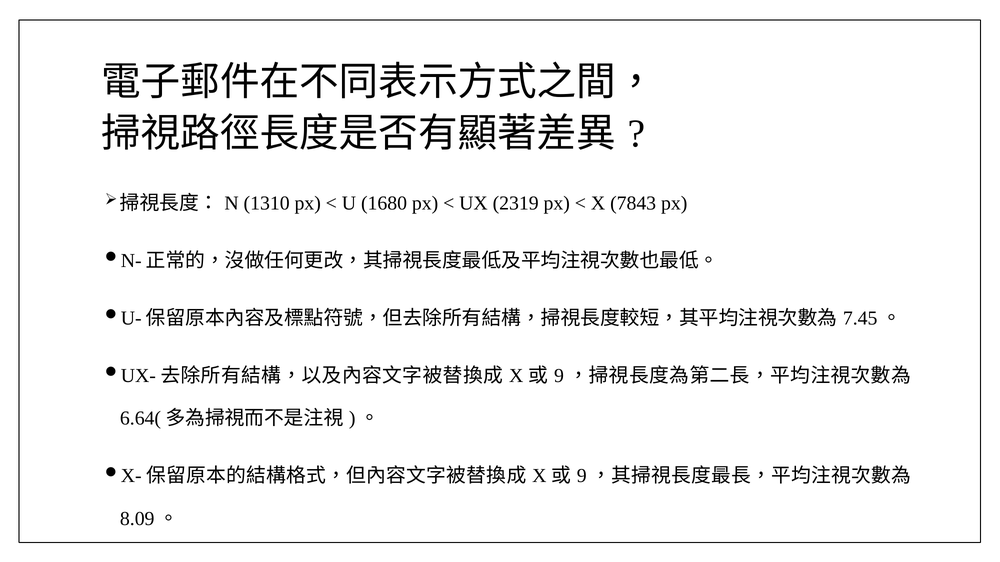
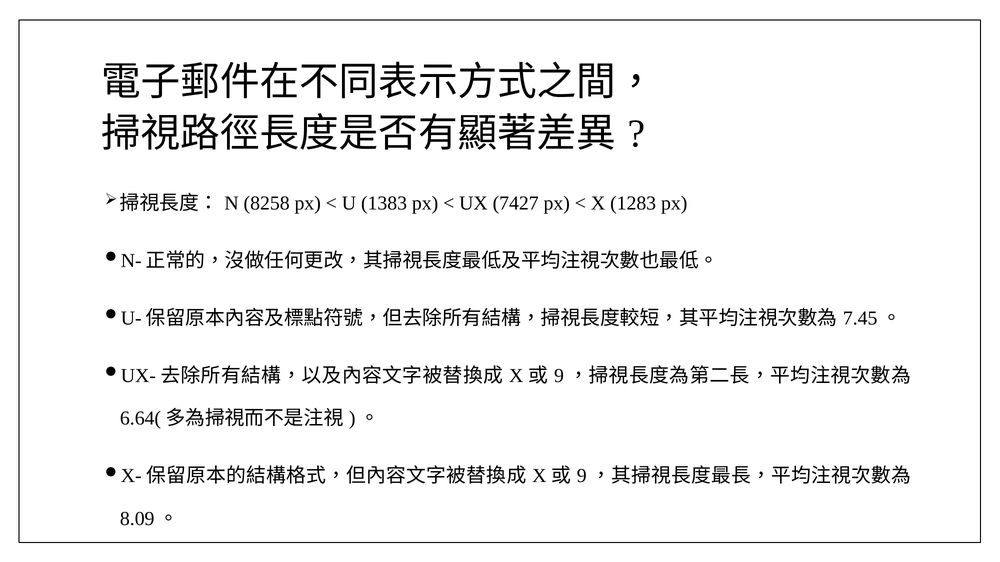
1310: 1310 -> 8258
1680: 1680 -> 1383
2319: 2319 -> 7427
7843: 7843 -> 1283
